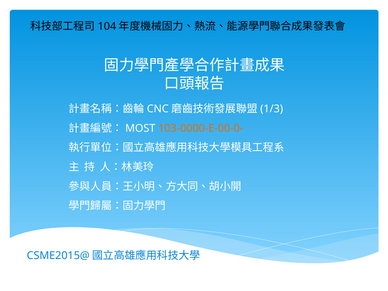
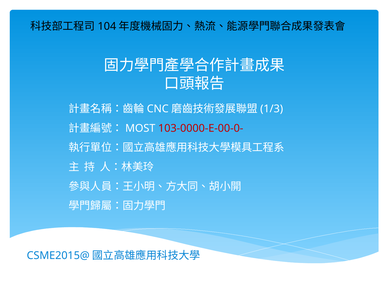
103-0000-E-00-0- colour: orange -> red
